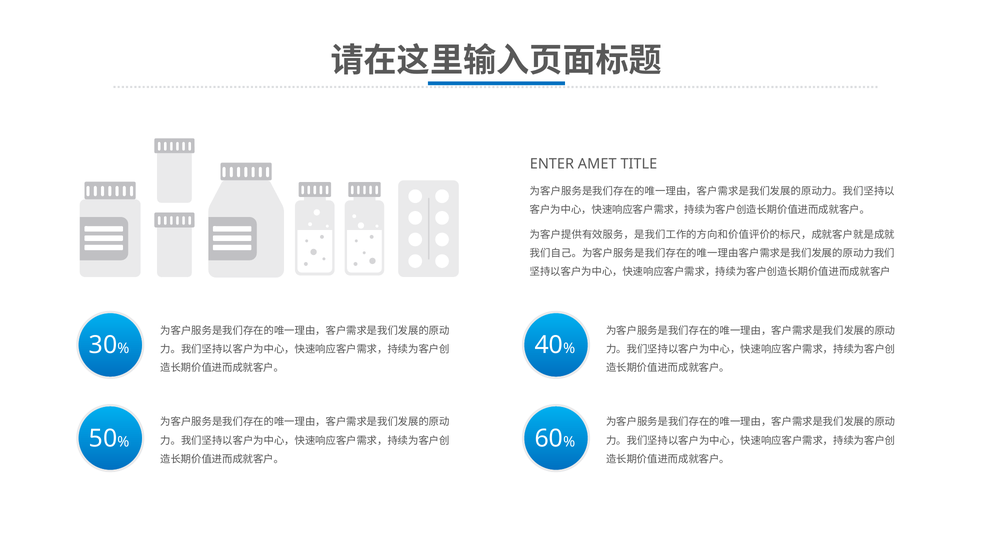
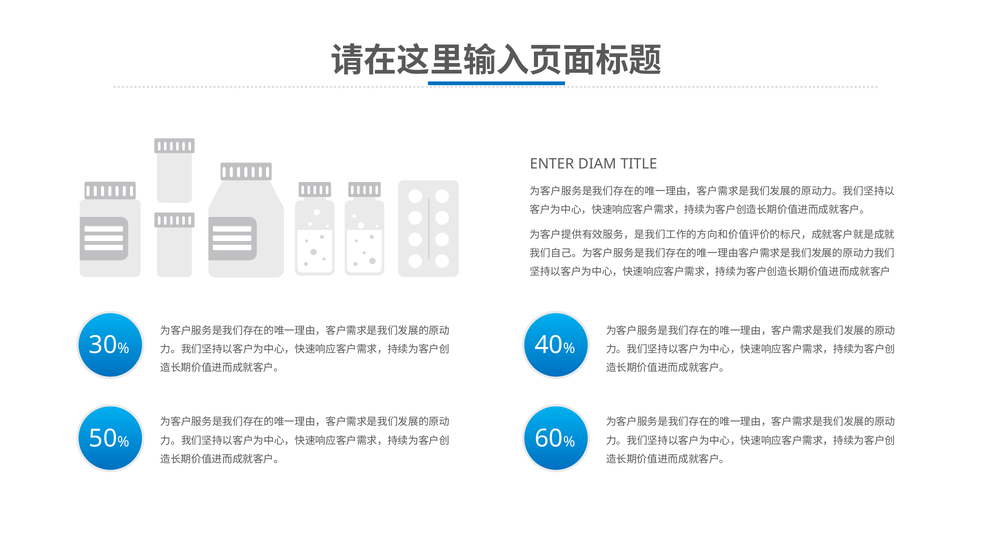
AMET: AMET -> DIAM
